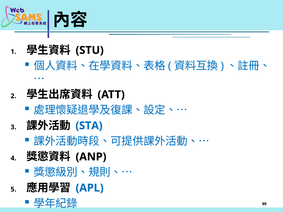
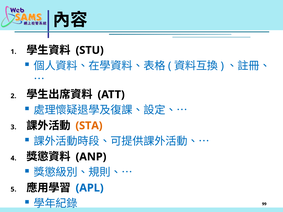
STA colour: blue -> orange
